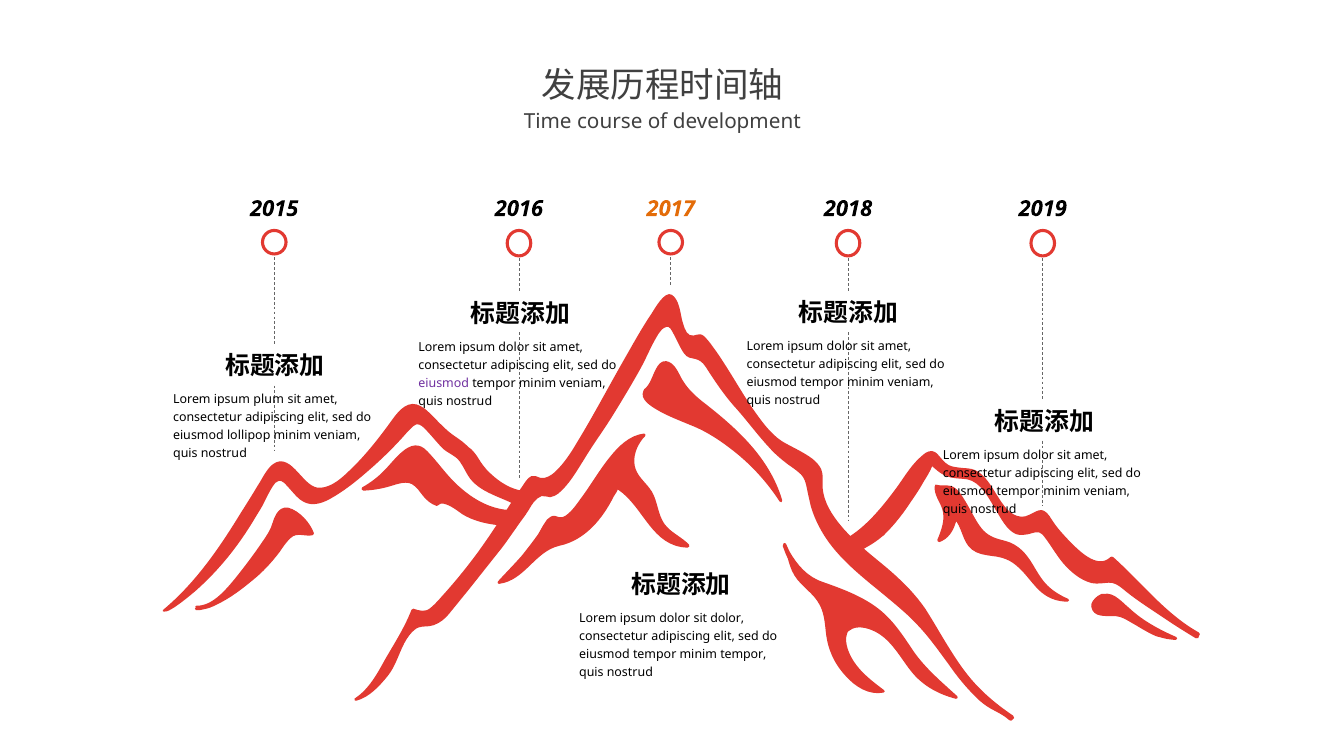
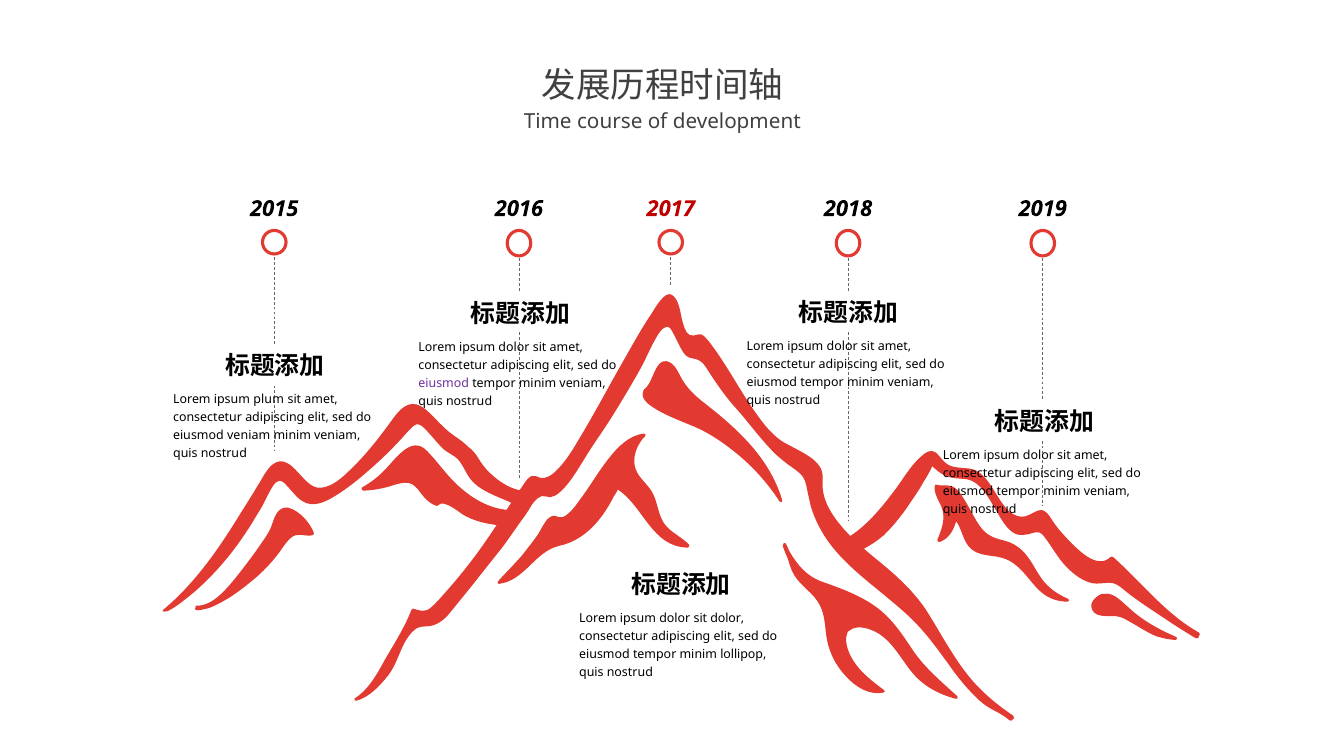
2017 colour: orange -> red
eiusmod lollipop: lollipop -> veniam
minim tempor: tempor -> lollipop
